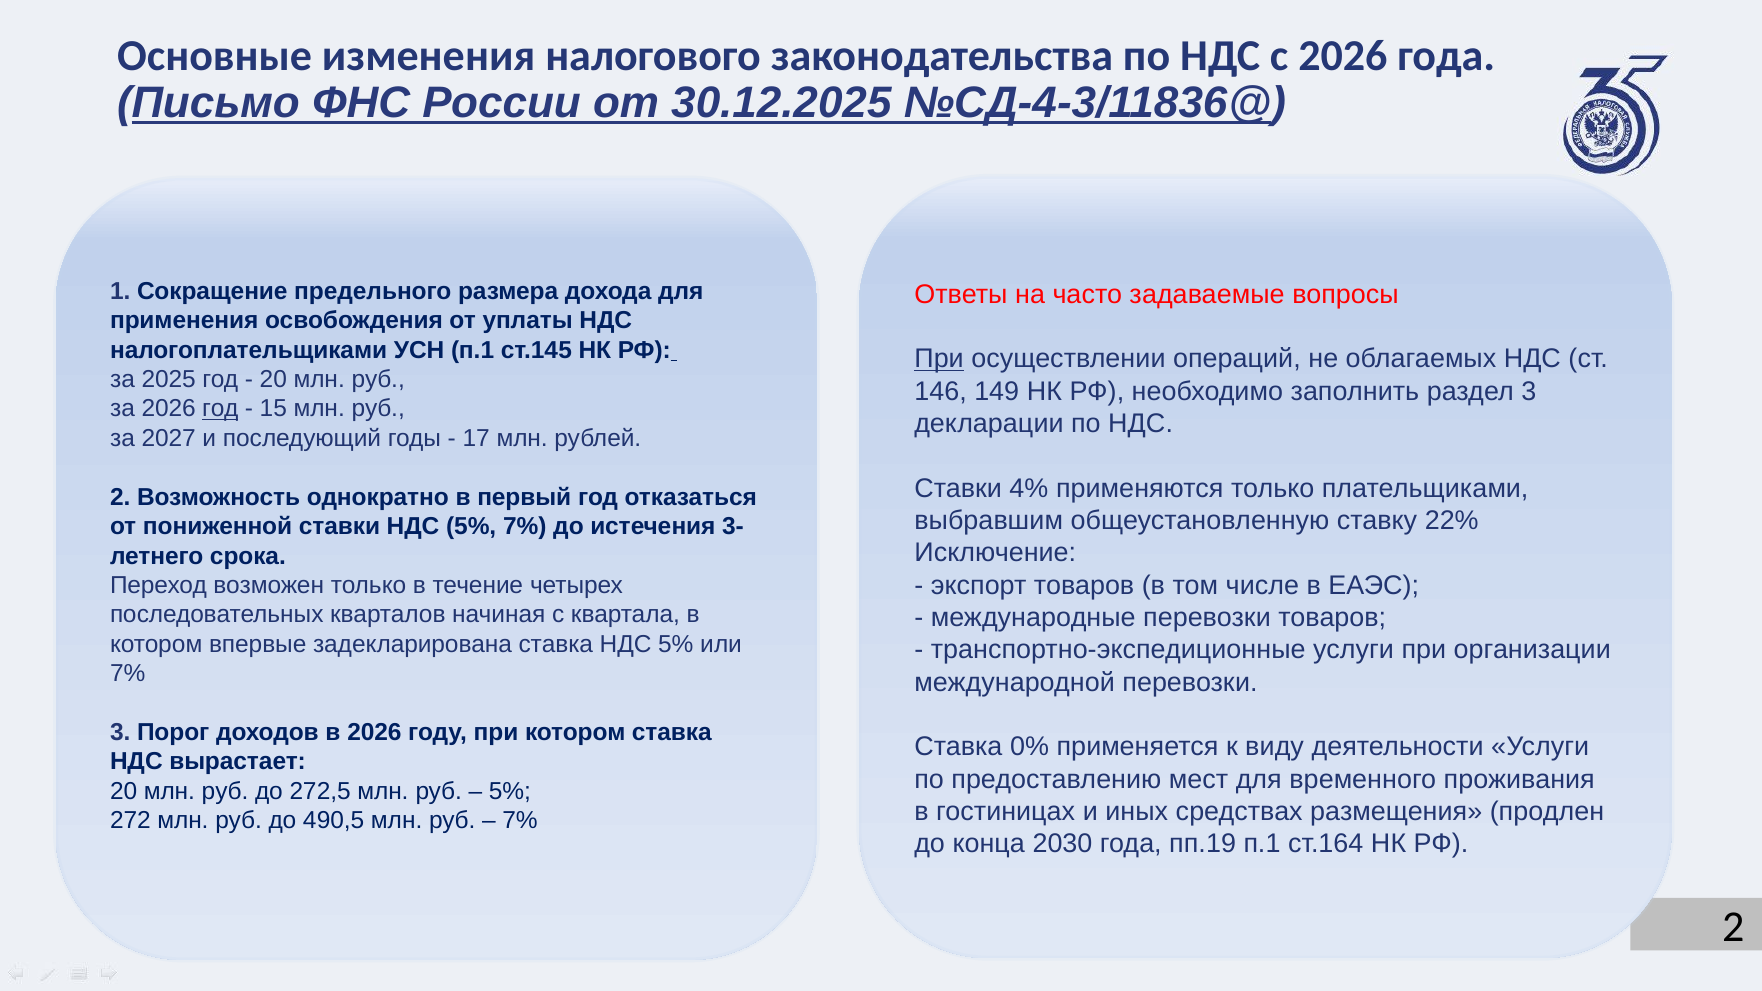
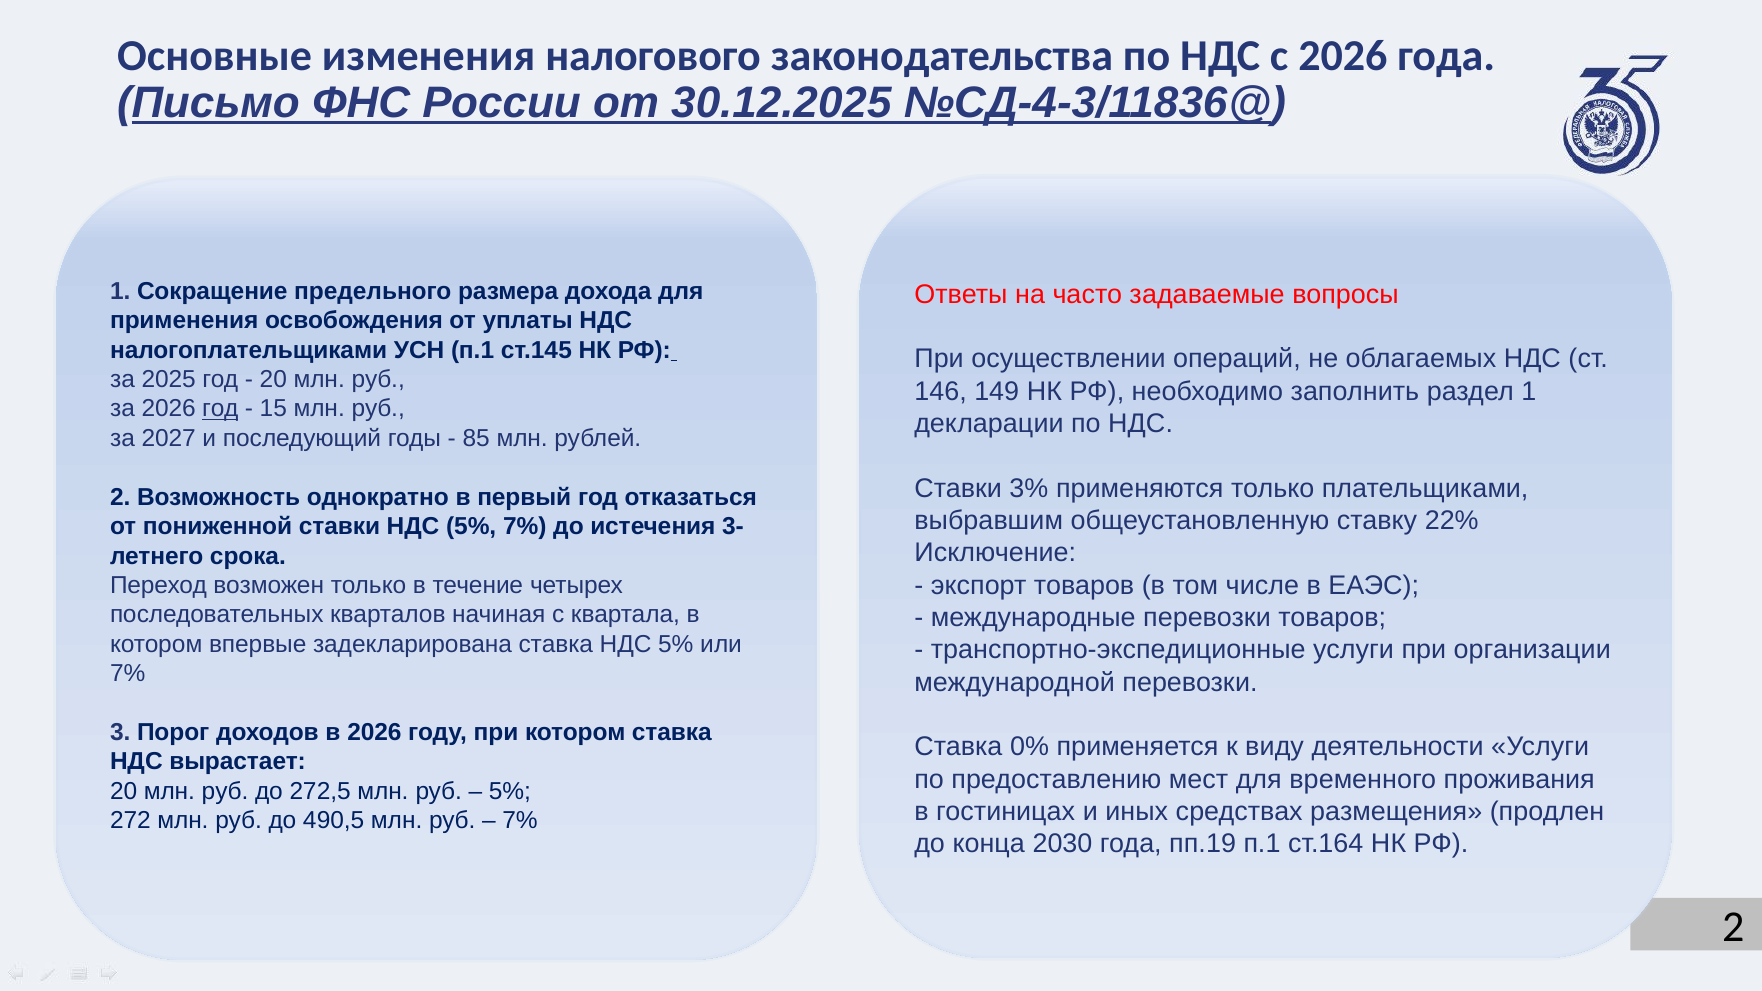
При at (939, 359) underline: present -> none
раздел 3: 3 -> 1
17: 17 -> 85
4%: 4% -> 3%
